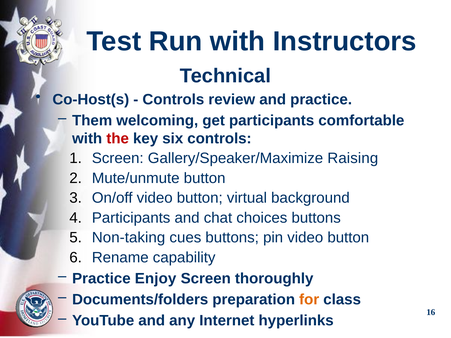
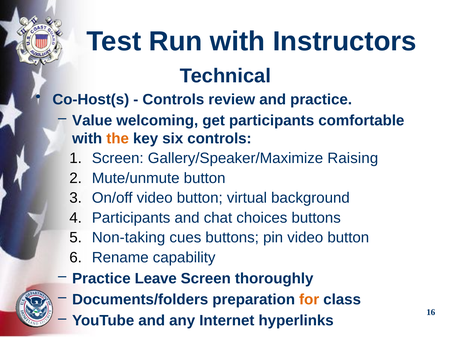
Them: Them -> Value
the colour: red -> orange
Enjoy: Enjoy -> Leave
